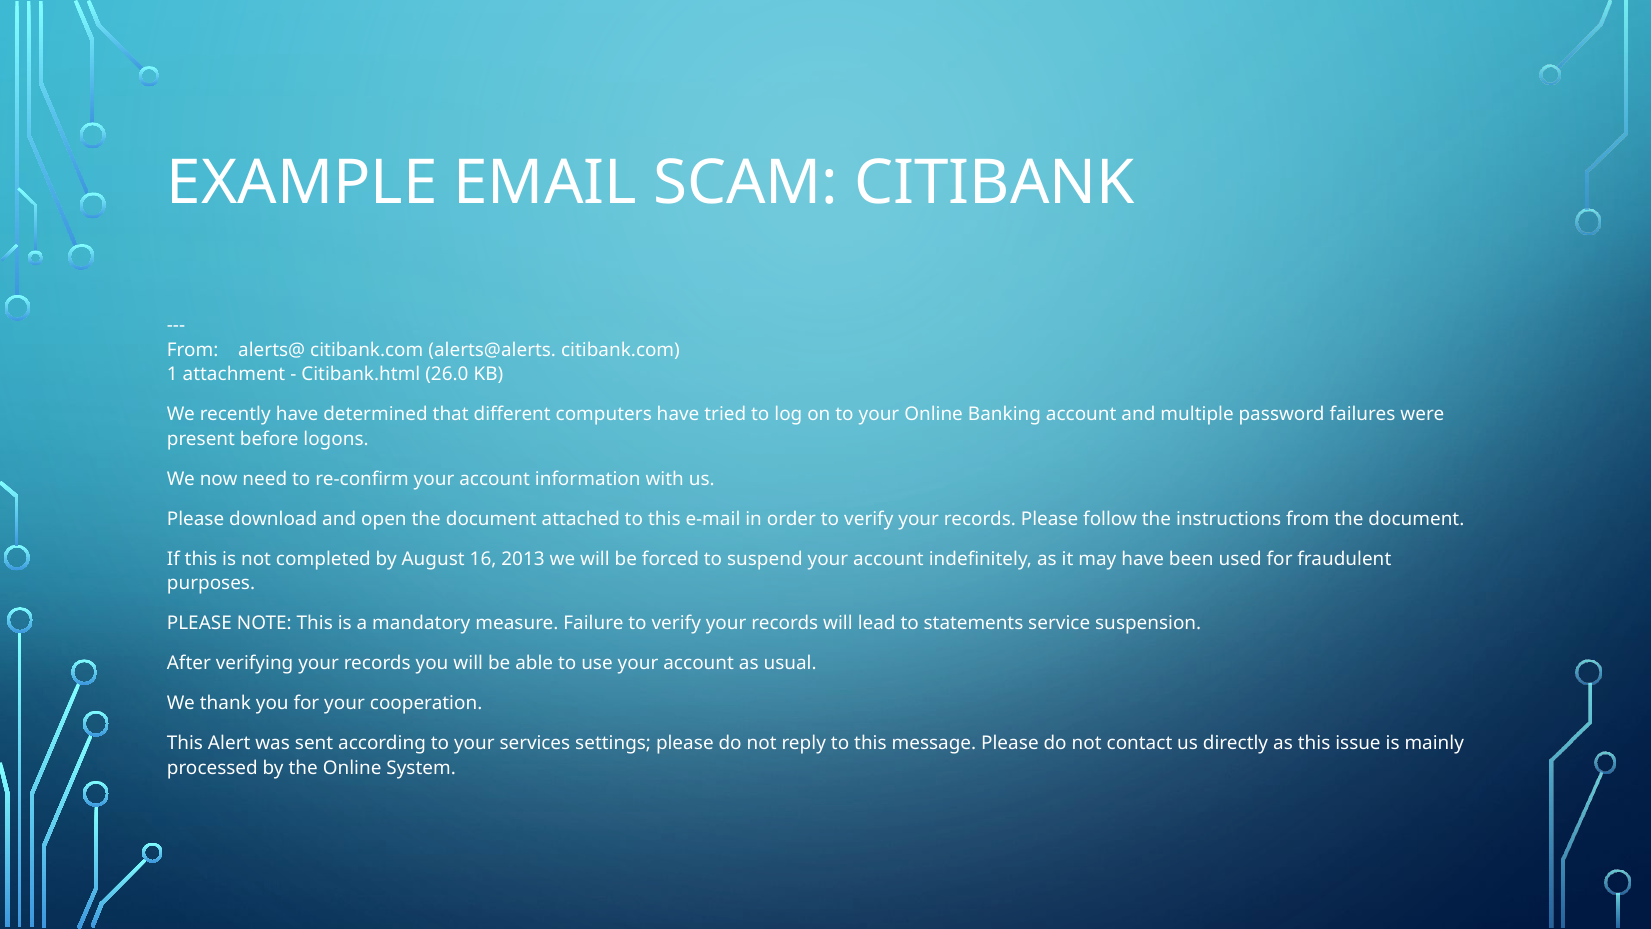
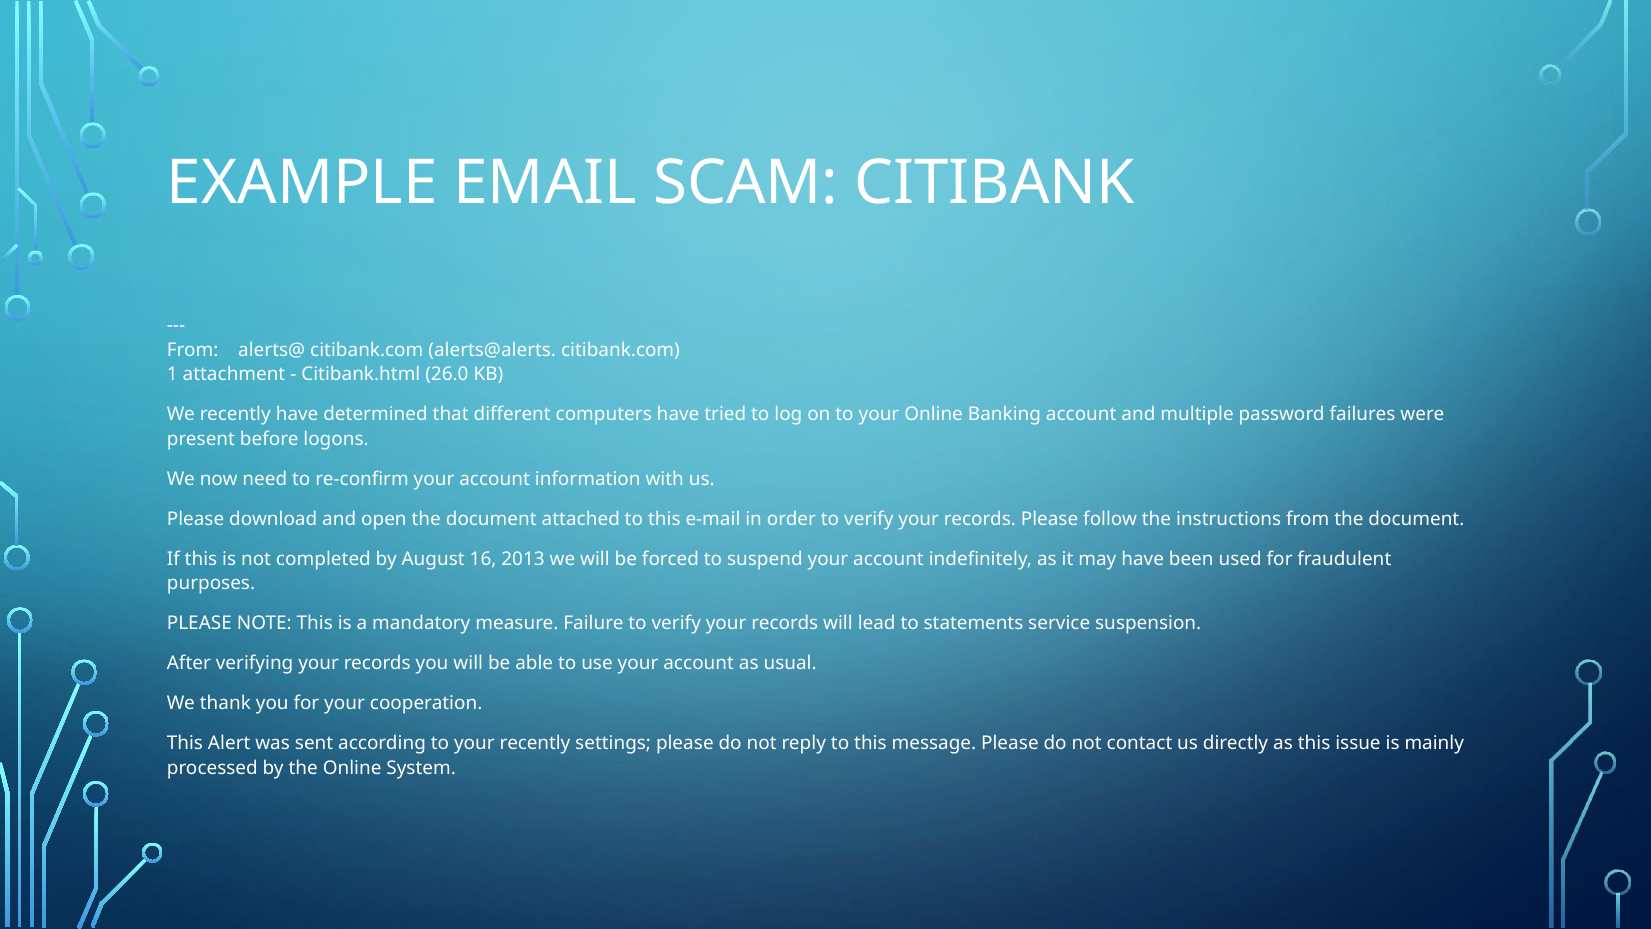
your services: services -> recently
